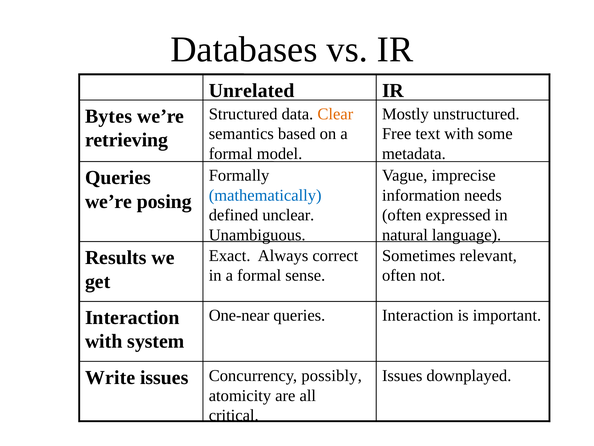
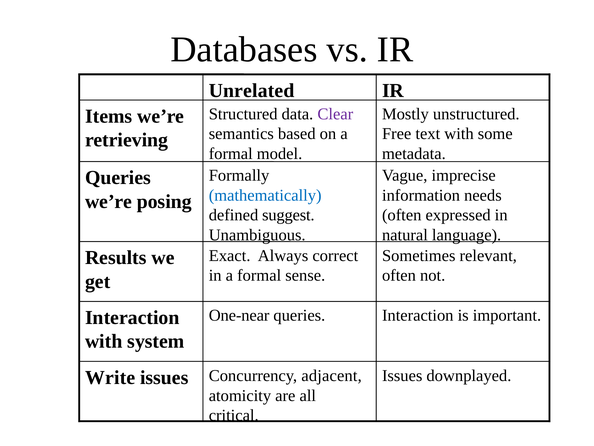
Clear colour: orange -> purple
Bytes: Bytes -> Items
unclear: unclear -> suggest
possibly: possibly -> adjacent
